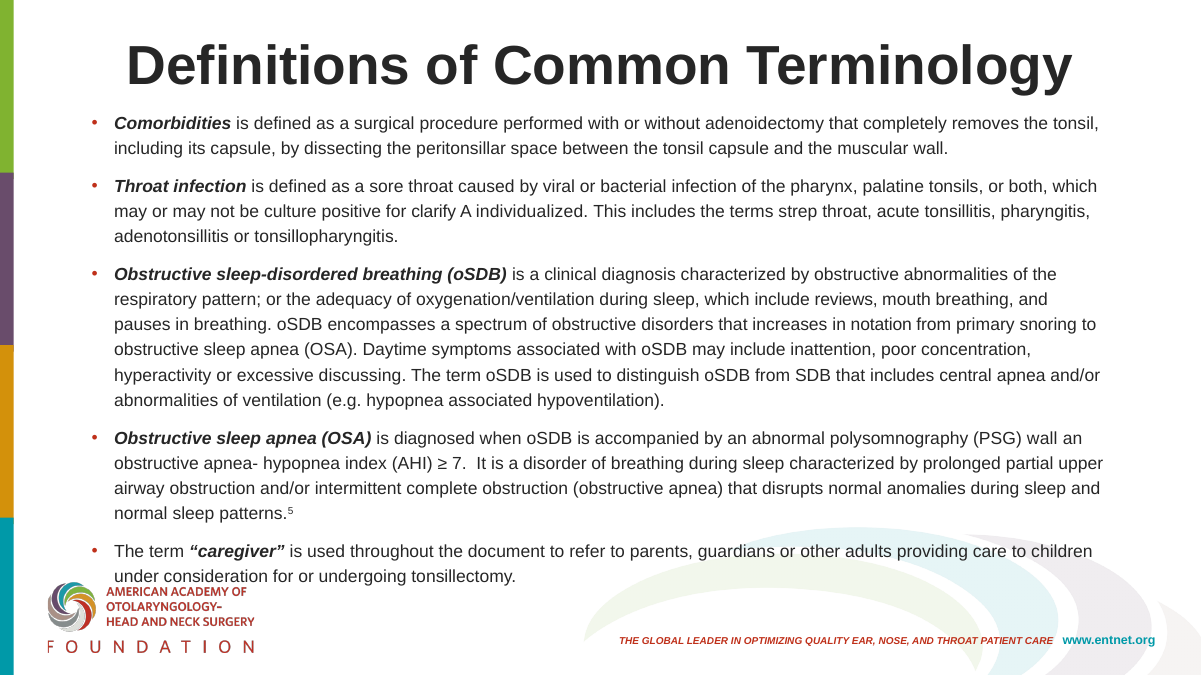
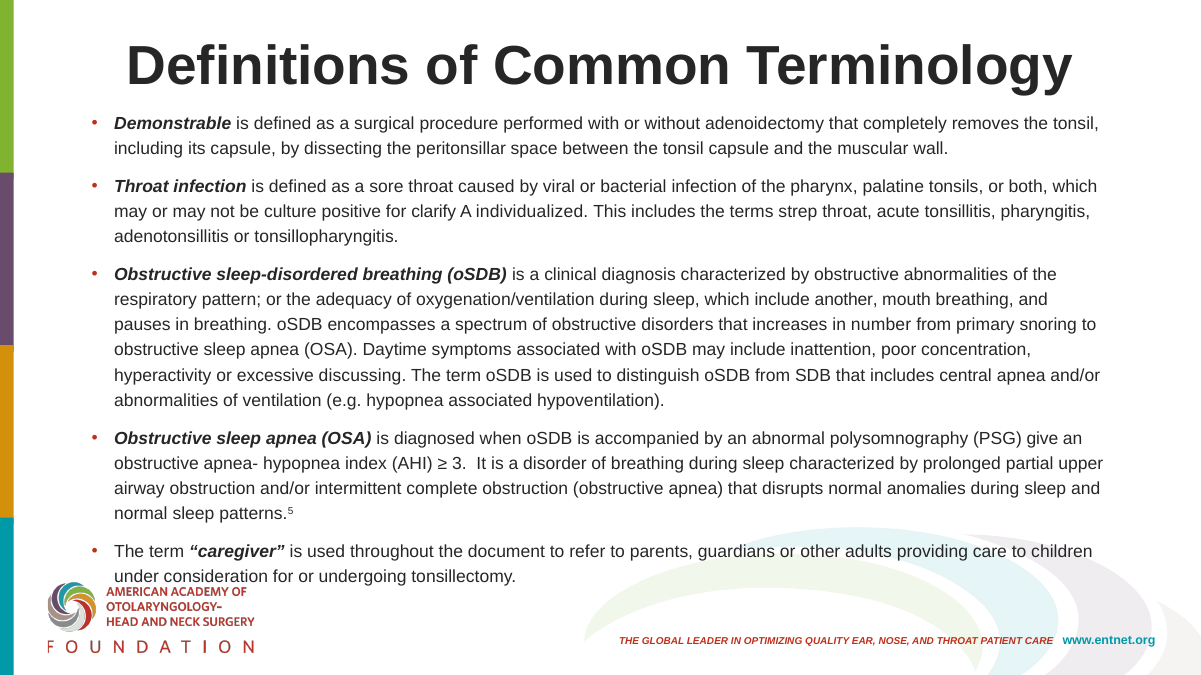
Comorbidities: Comorbidities -> Demonstrable
reviews: reviews -> another
notation: notation -> number
PSG wall: wall -> give
7: 7 -> 3
